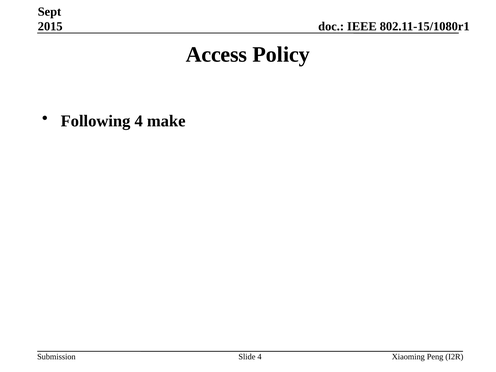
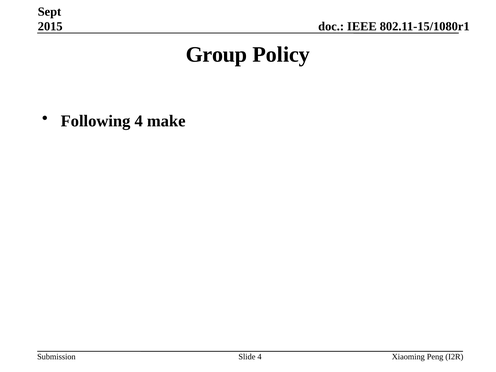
Access: Access -> Group
